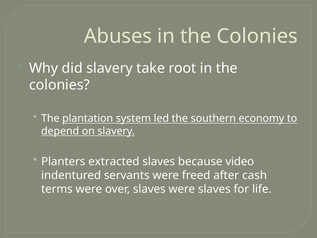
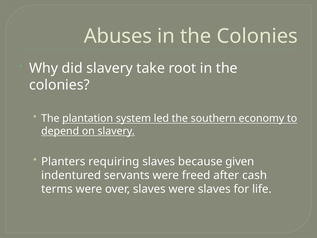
extracted: extracted -> requiring
video: video -> given
